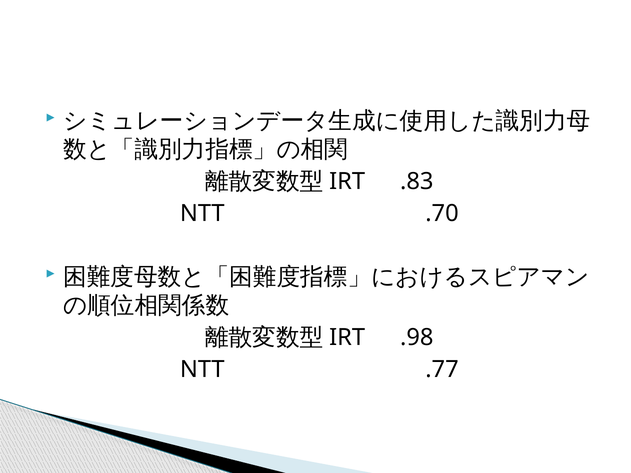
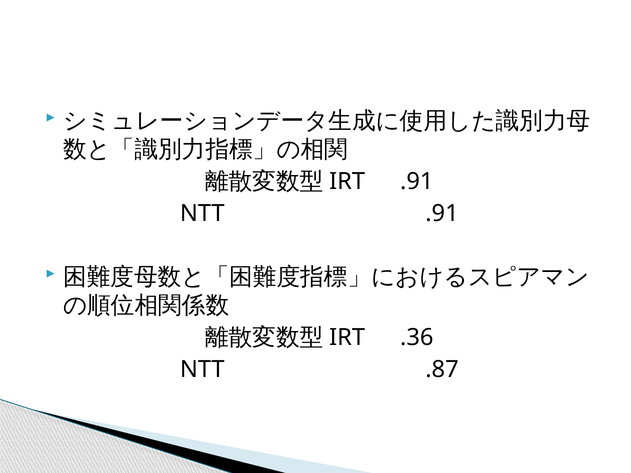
.83 at (417, 182): .83 -> .91
NTT .70: .70 -> .91
.98: .98 -> .36
.77: .77 -> .87
